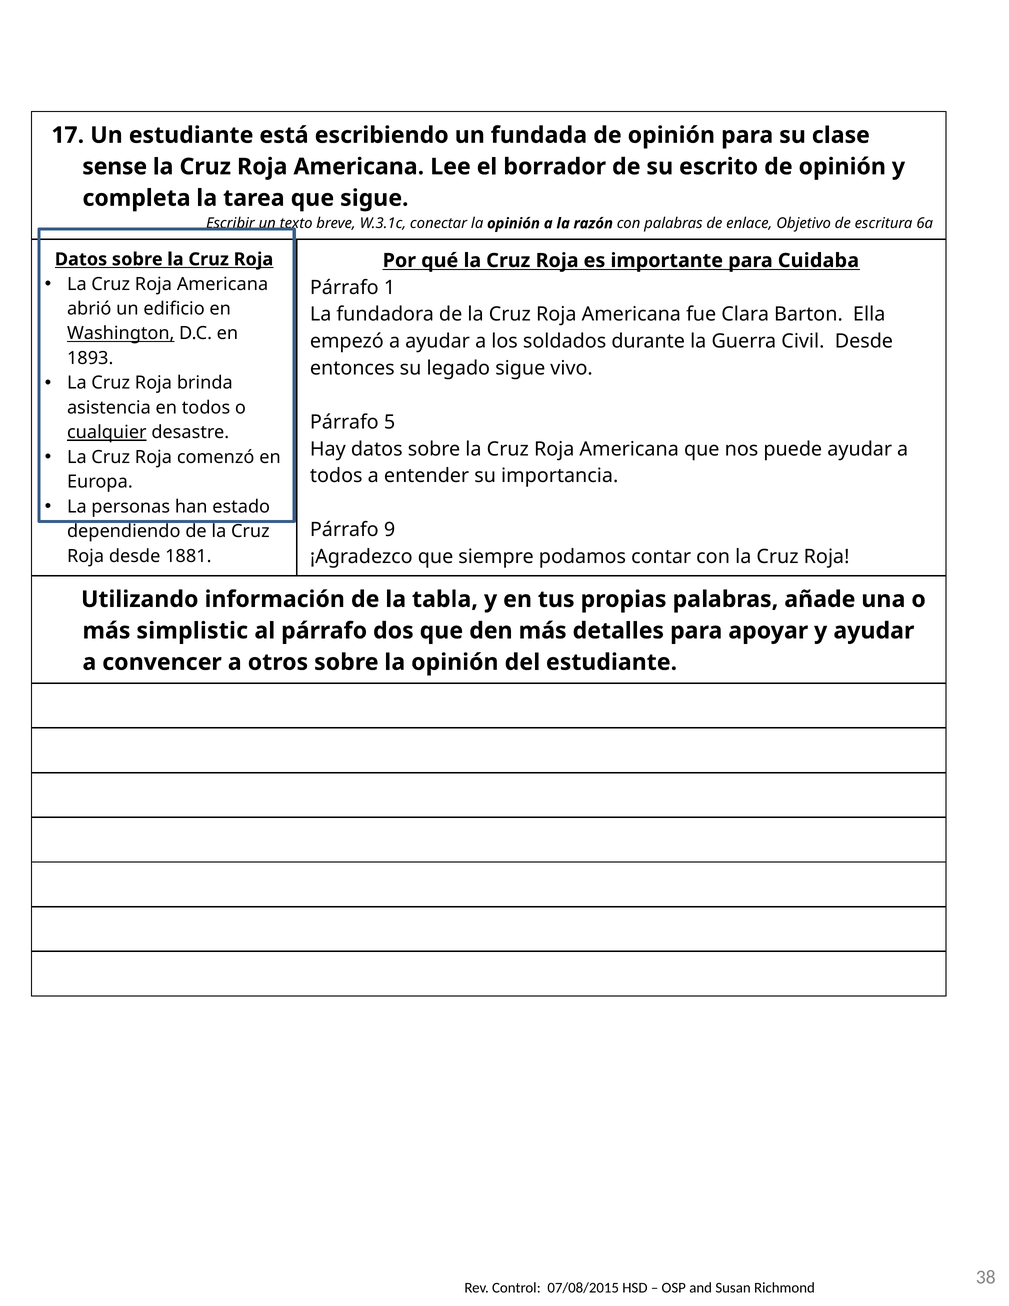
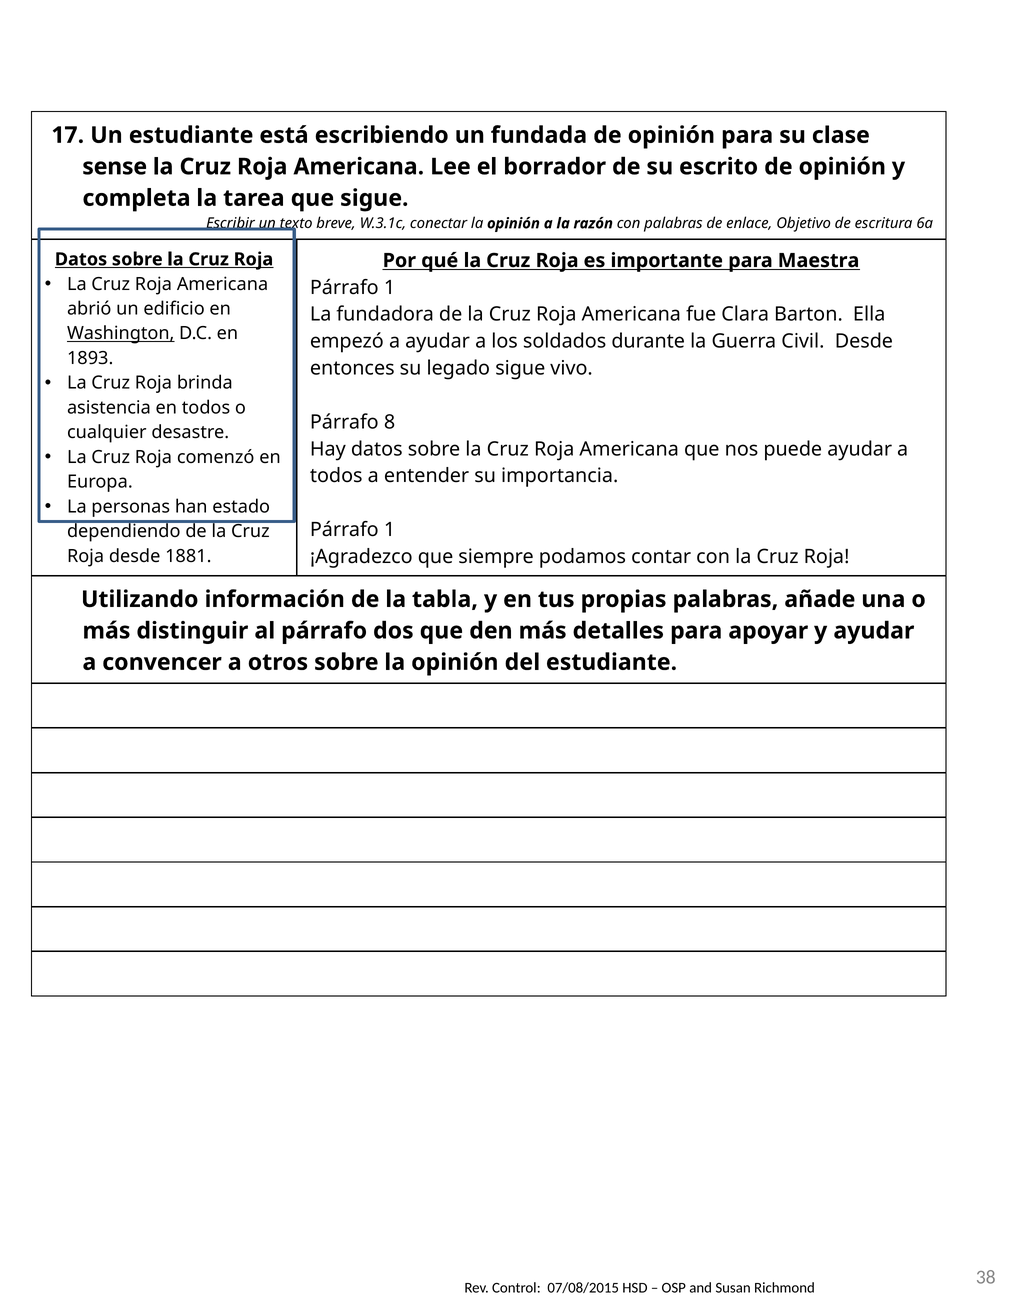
Cuidaba: Cuidaba -> Maestra
5: 5 -> 8
cualquier underline: present -> none
9 at (390, 530): 9 -> 1
simplistic: simplistic -> distinguir
